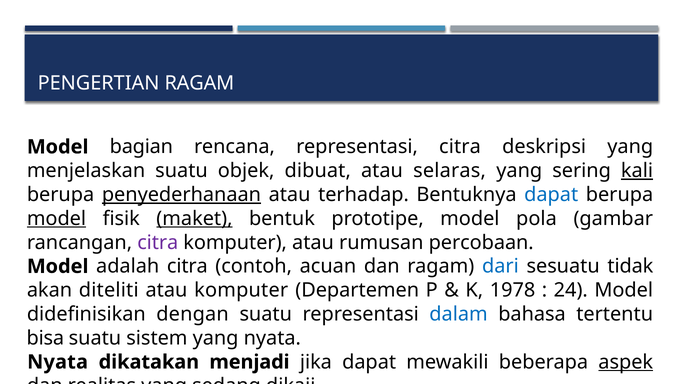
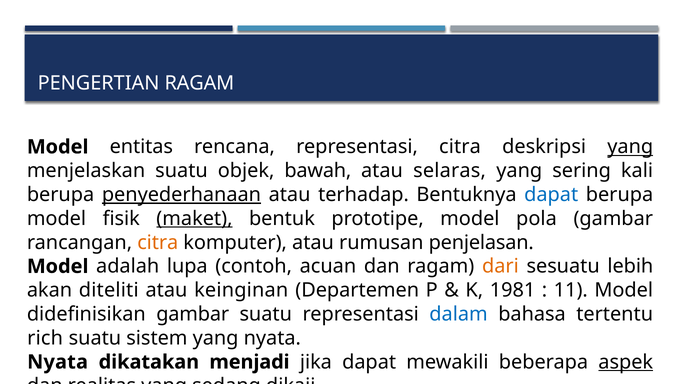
bagian: bagian -> entitas
yang at (630, 147) underline: none -> present
dibuat: dibuat -> bawah
kali underline: present -> none
model at (56, 219) underline: present -> none
citra at (158, 243) colour: purple -> orange
percobaan: percobaan -> penjelasan
adalah citra: citra -> lupa
dari colour: blue -> orange
tidak: tidak -> lebih
atau komputer: komputer -> keinginan
1978: 1978 -> 1981
24: 24 -> 11
didefinisikan dengan: dengan -> gambar
bisa: bisa -> rich
